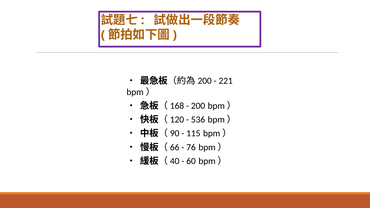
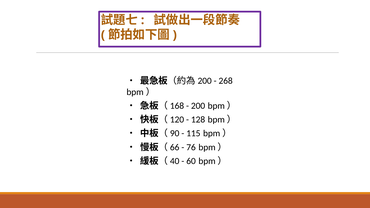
221: 221 -> 268
536: 536 -> 128
